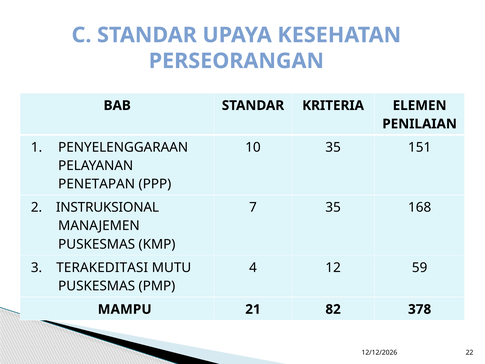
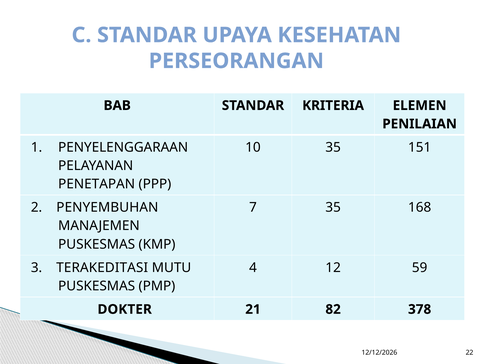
INSTRUKSIONAL: INSTRUKSIONAL -> PENYEMBUHAN
MAMPU: MAMPU -> DOKTER
